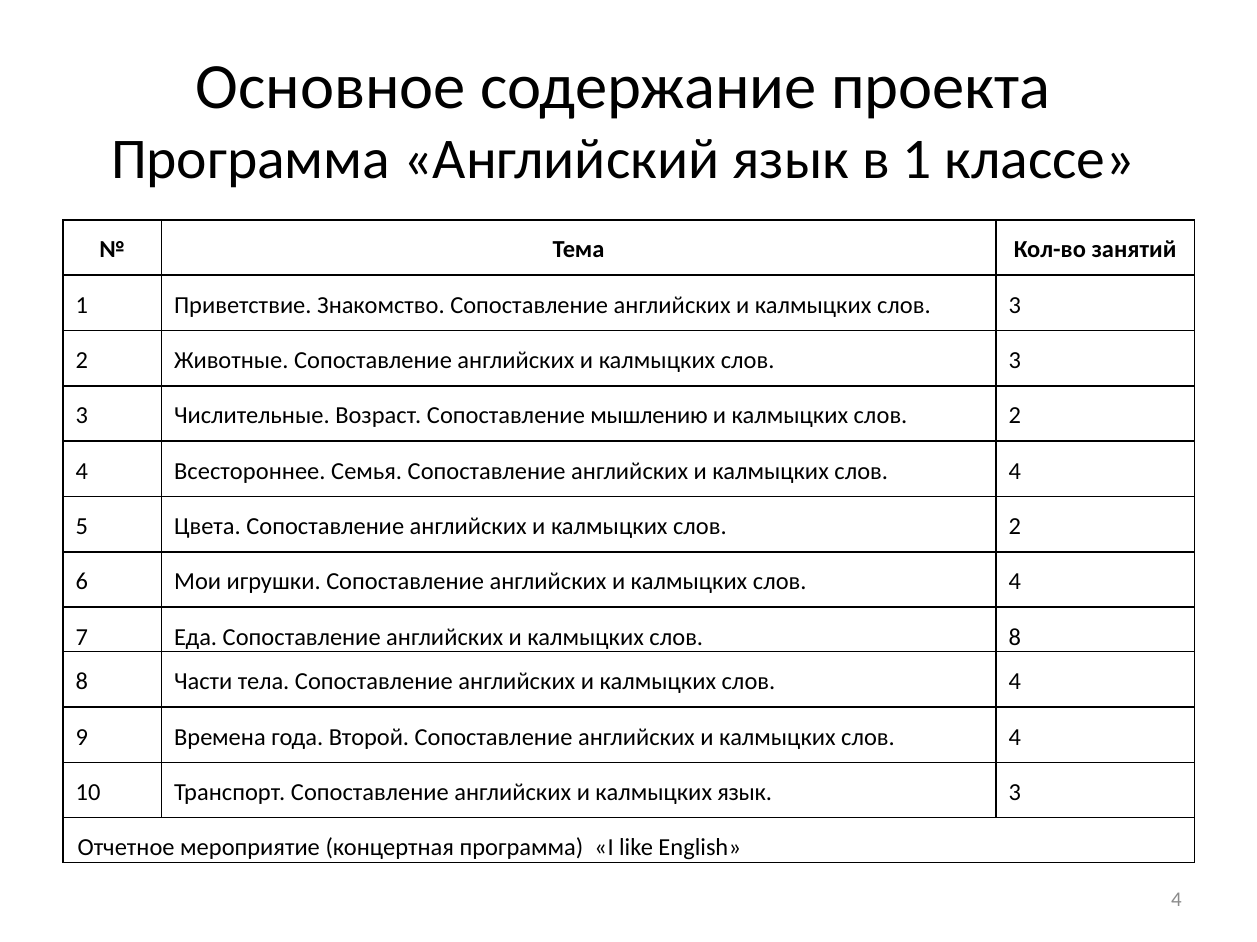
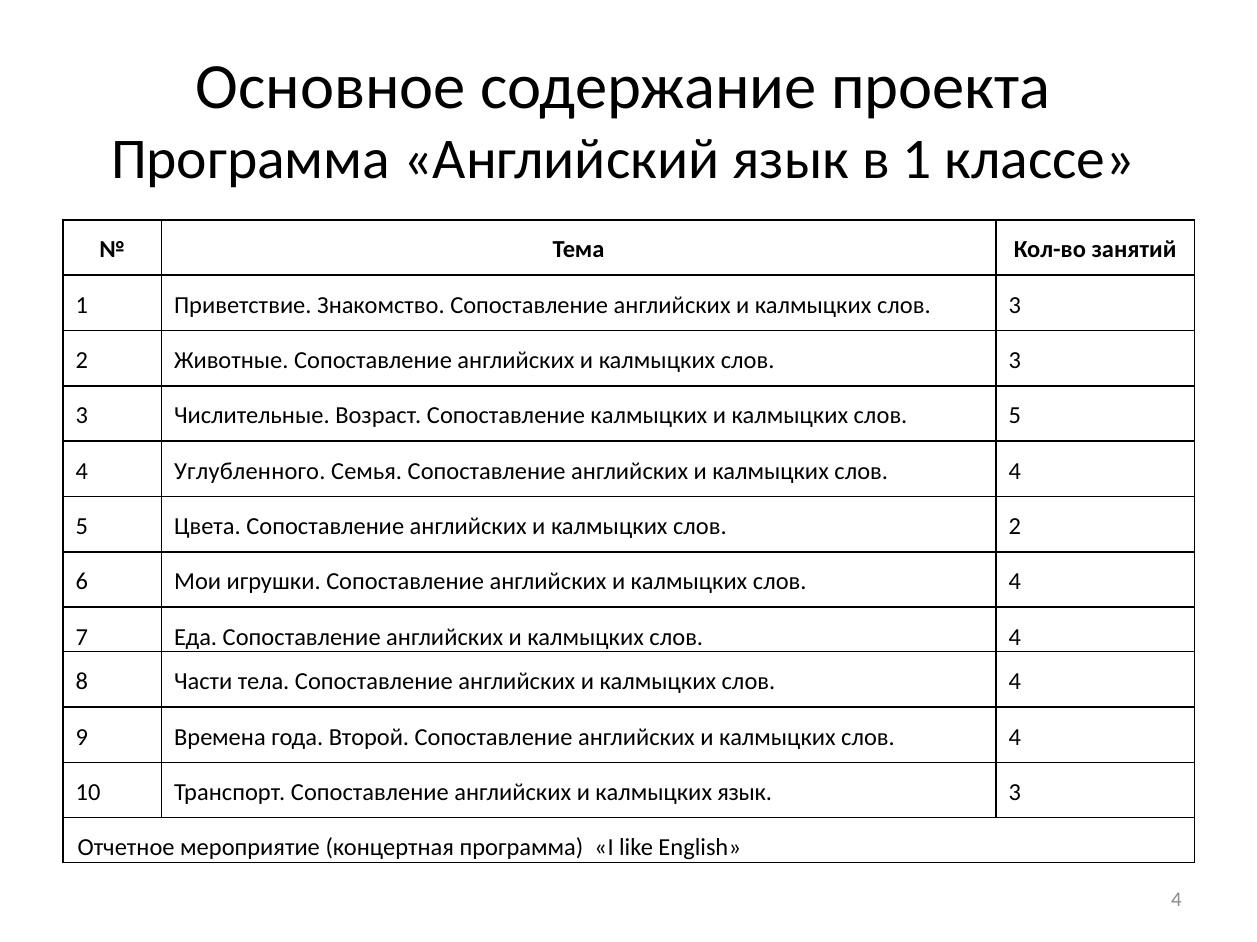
Сопоставление мышлению: мышлению -> калмыцких
2 at (1015, 416): 2 -> 5
Всестороннее: Всестороннее -> Углубленного
8 at (1015, 638): 8 -> 4
